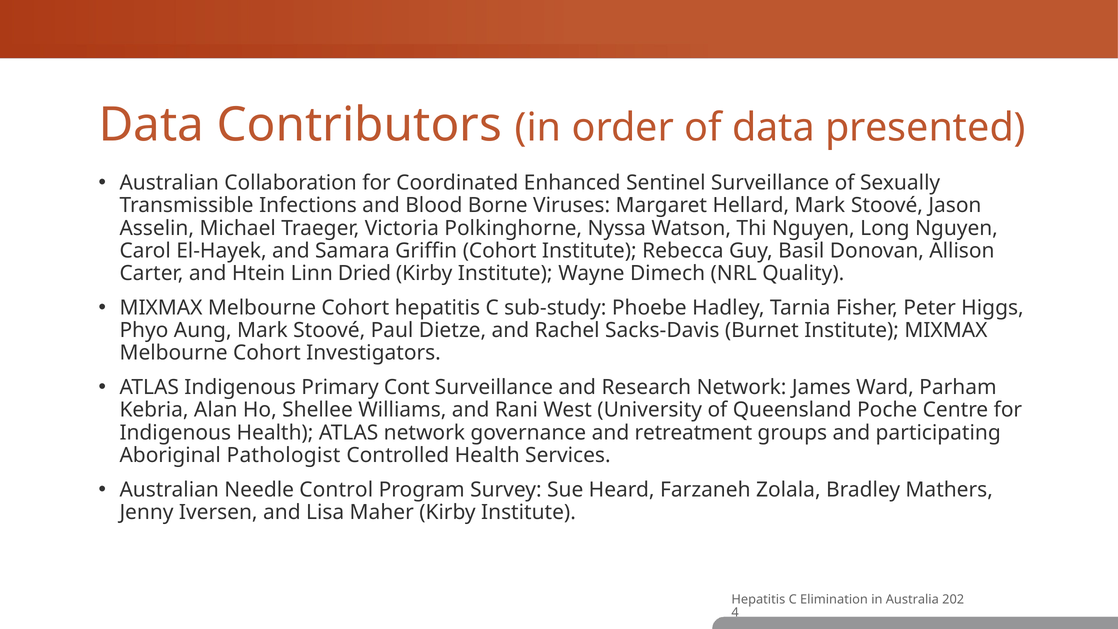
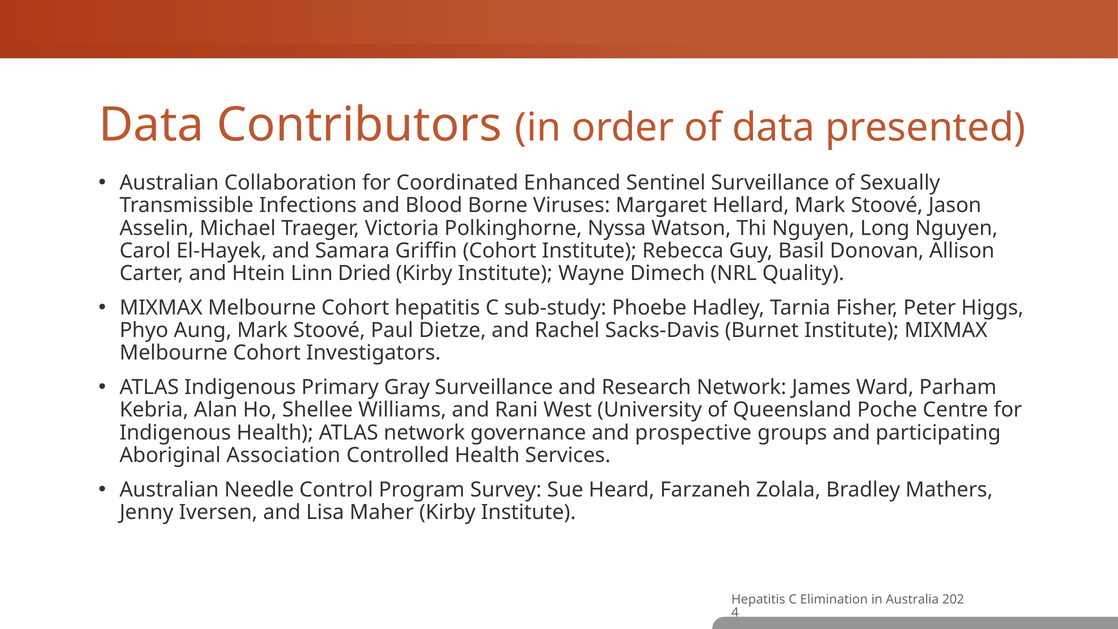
Cont: Cont -> Gray
retreatment: retreatment -> prospective
Pathologist: Pathologist -> Association
